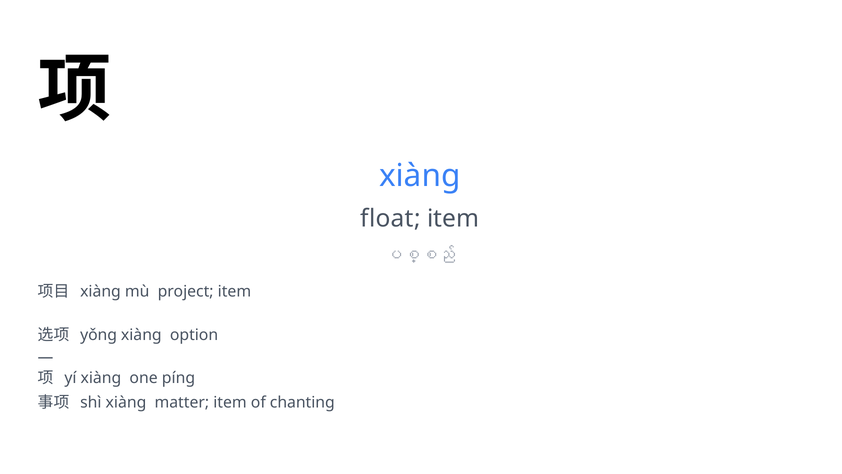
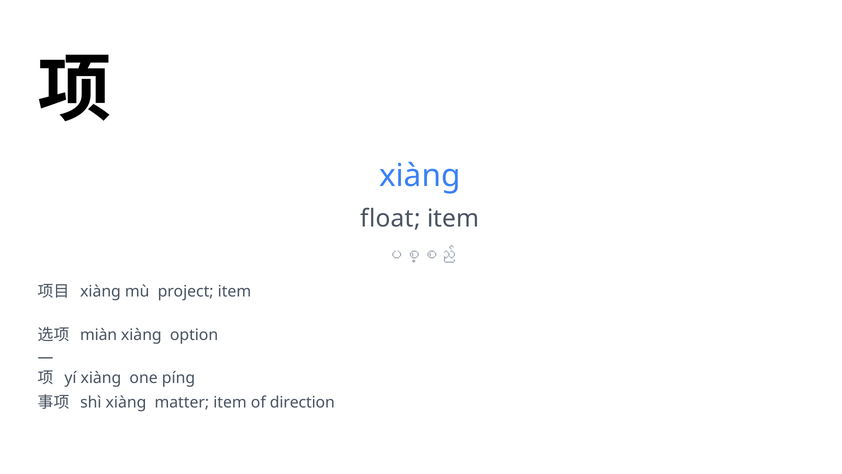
yǒng: yǒng -> miàn
chanting: chanting -> direction
